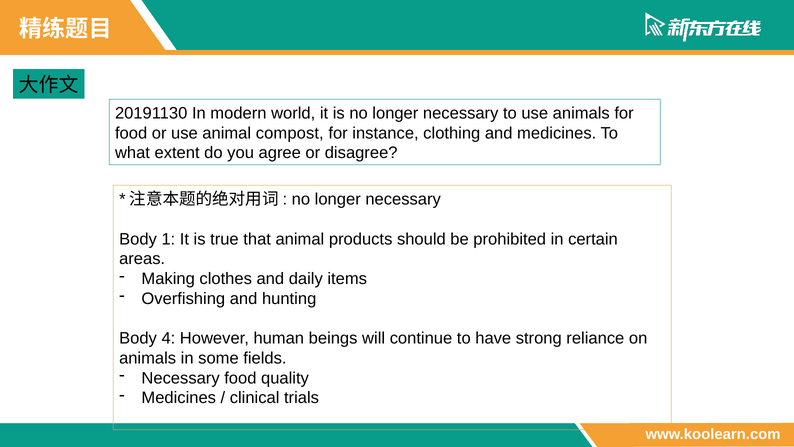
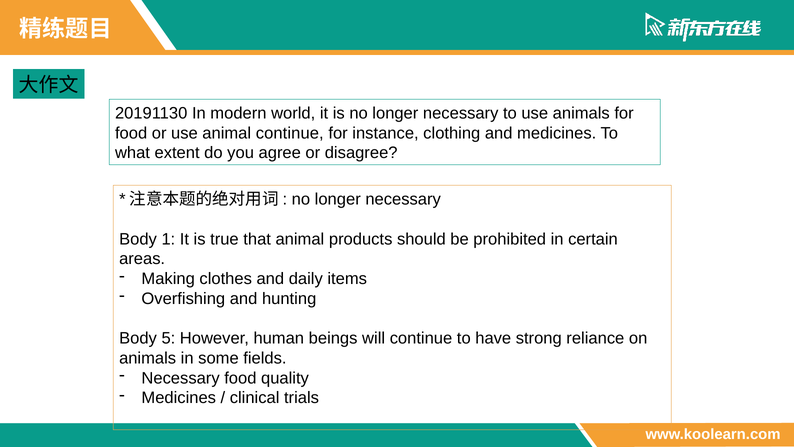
animal compost: compost -> continue
4: 4 -> 5
